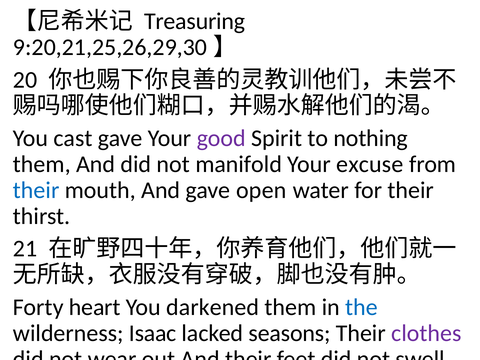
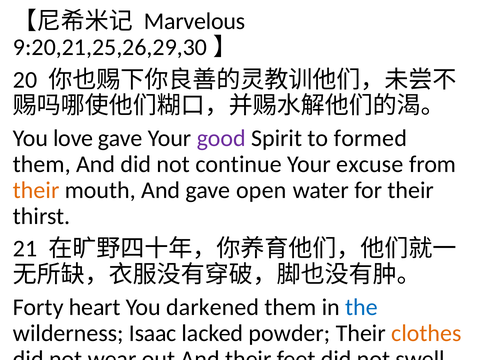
Treasuring: Treasuring -> Marvelous
cast: cast -> love
nothing: nothing -> formed
manifold: manifold -> continue
their at (36, 190) colour: blue -> orange
seasons: seasons -> powder
clothes colour: purple -> orange
